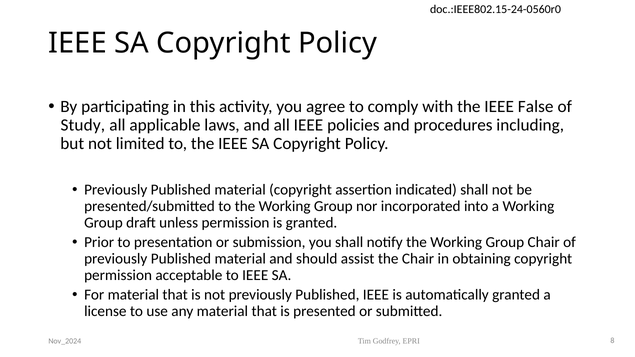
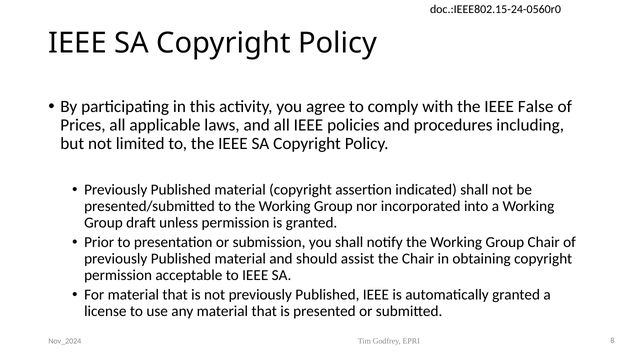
Study: Study -> Prices
